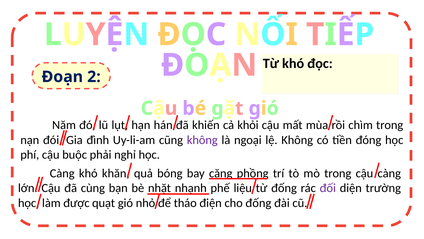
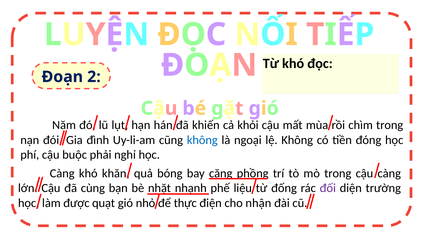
không at (202, 140) colour: purple -> blue
tháo: tháo -> thực
cho đống: đống -> nhận
